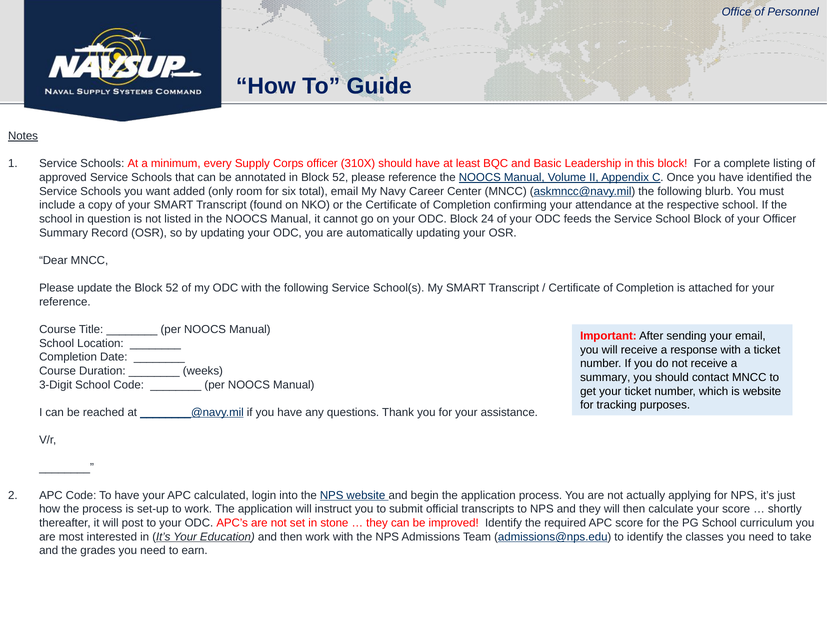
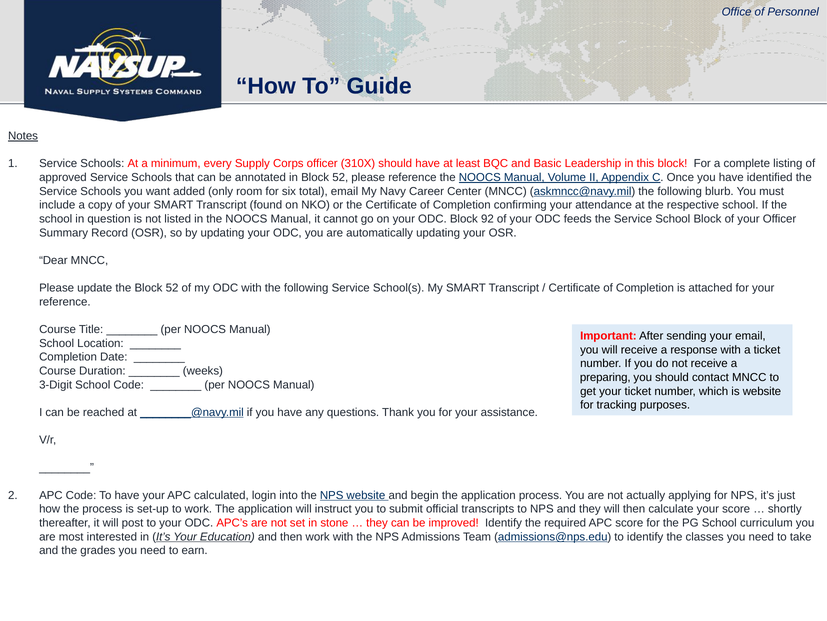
24: 24 -> 92
summary at (605, 377): summary -> preparing
